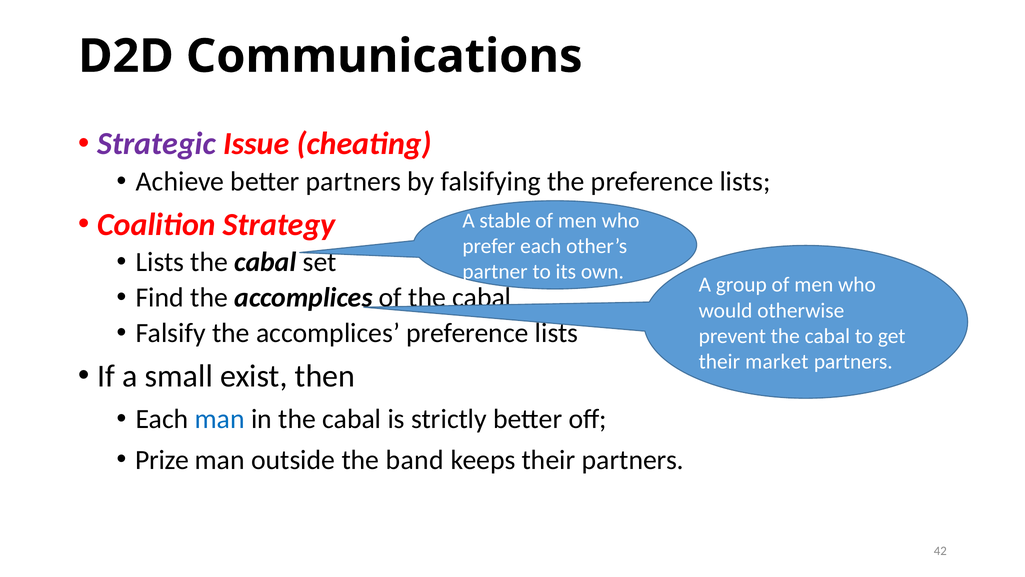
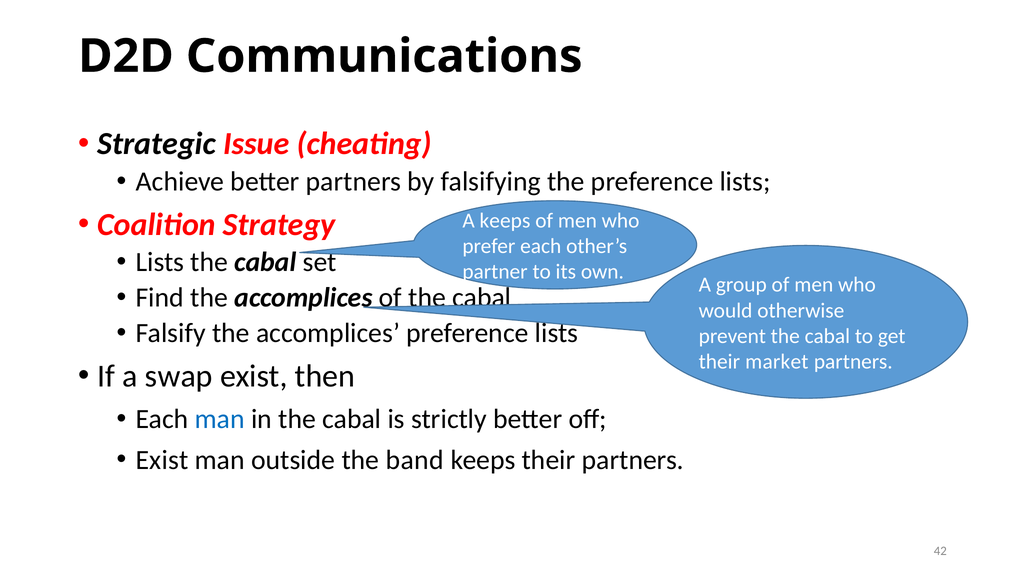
Strategic colour: purple -> black
A stable: stable -> keeps
small: small -> swap
Prize at (162, 460): Prize -> Exist
